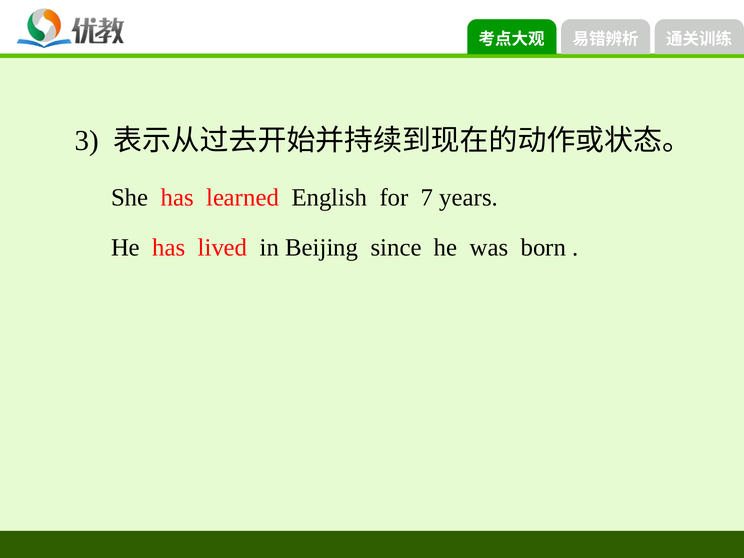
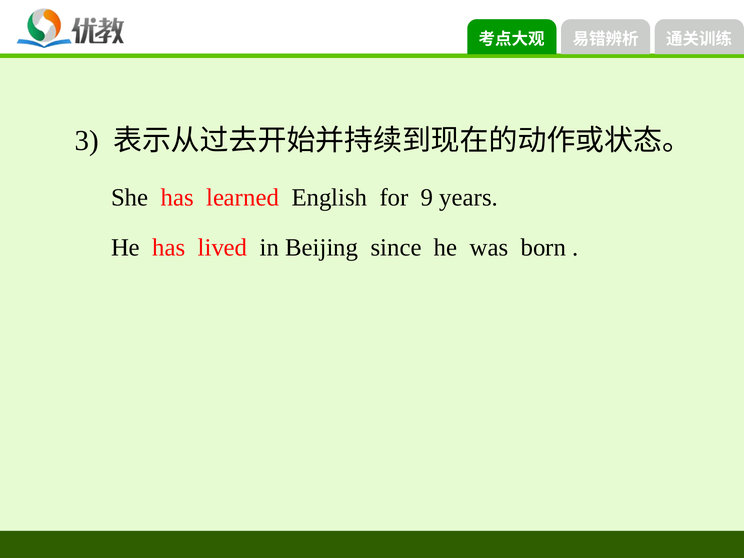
7: 7 -> 9
